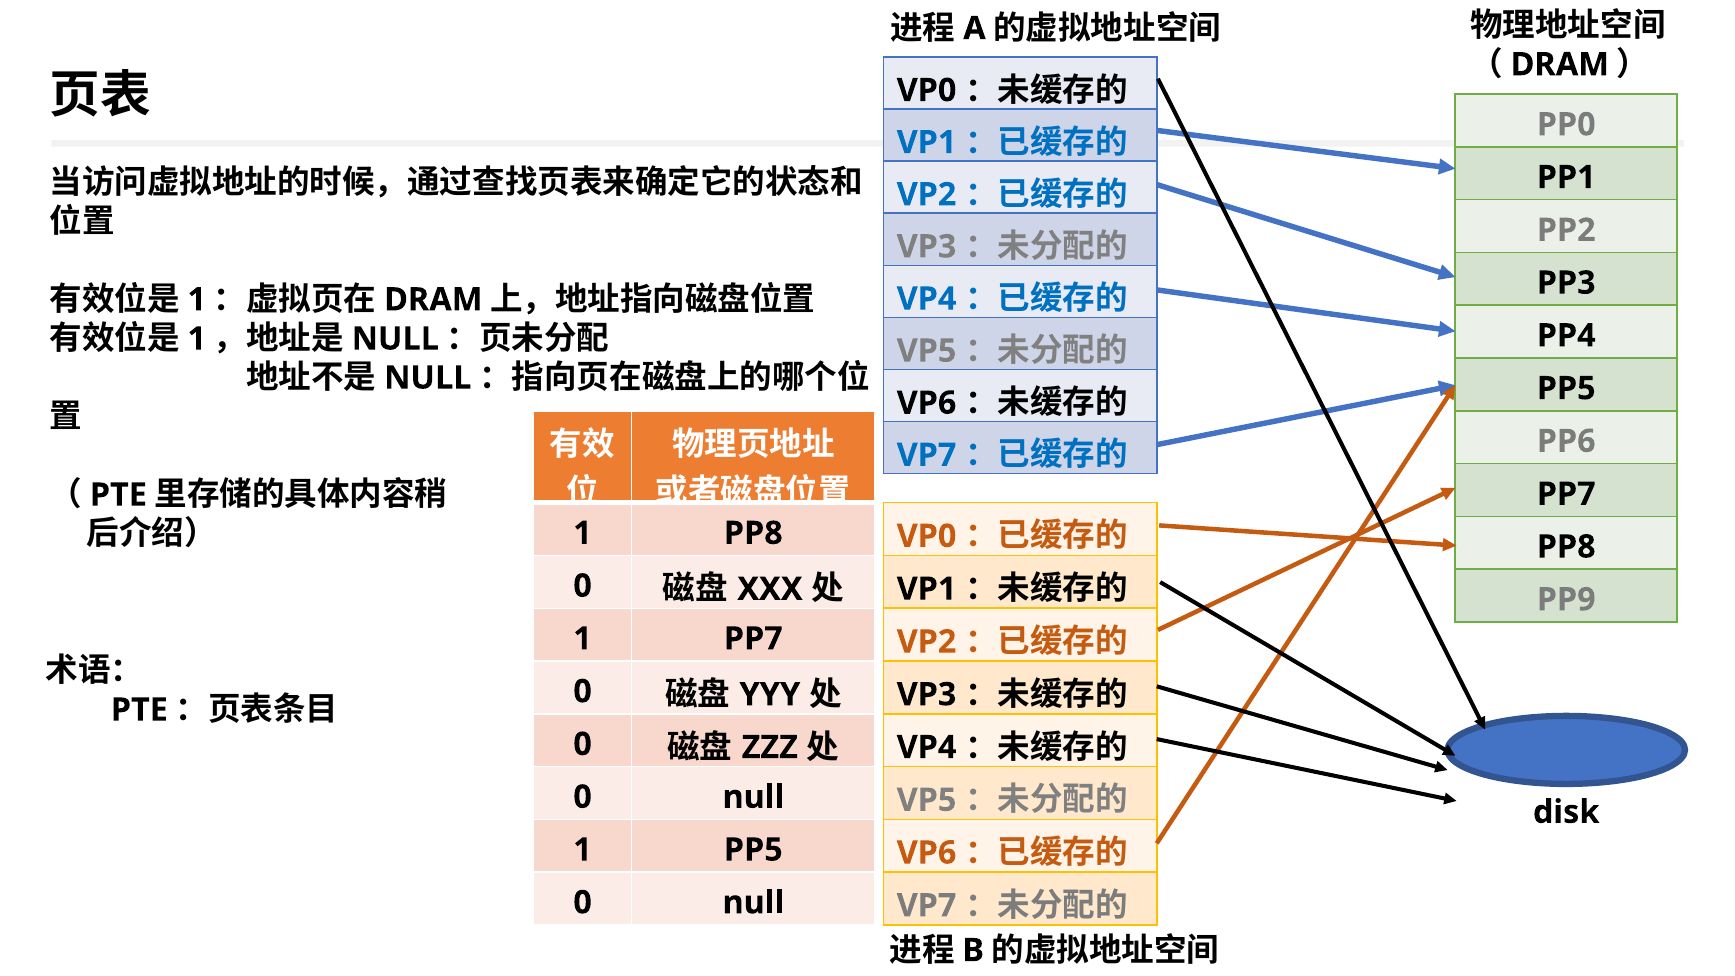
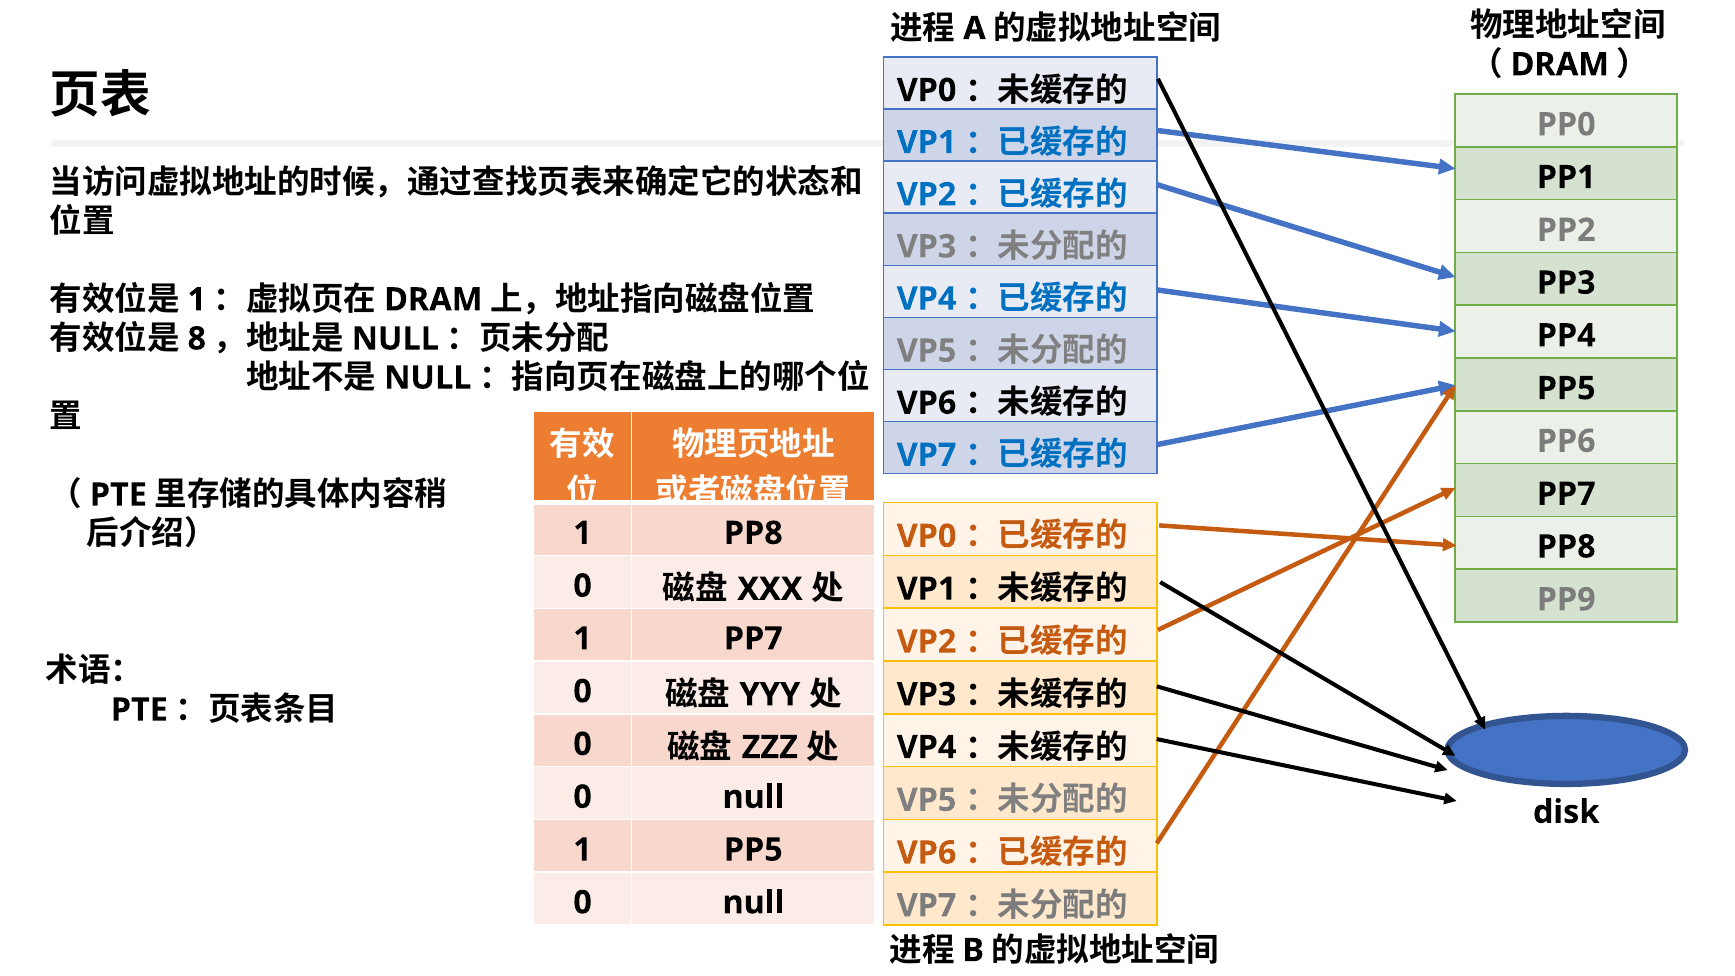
1 at (197, 339): 1 -> 8
